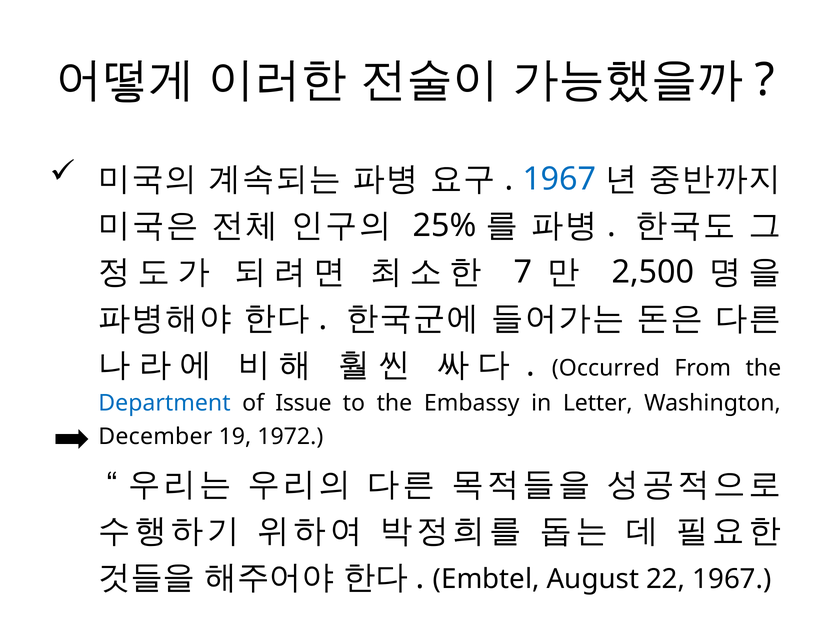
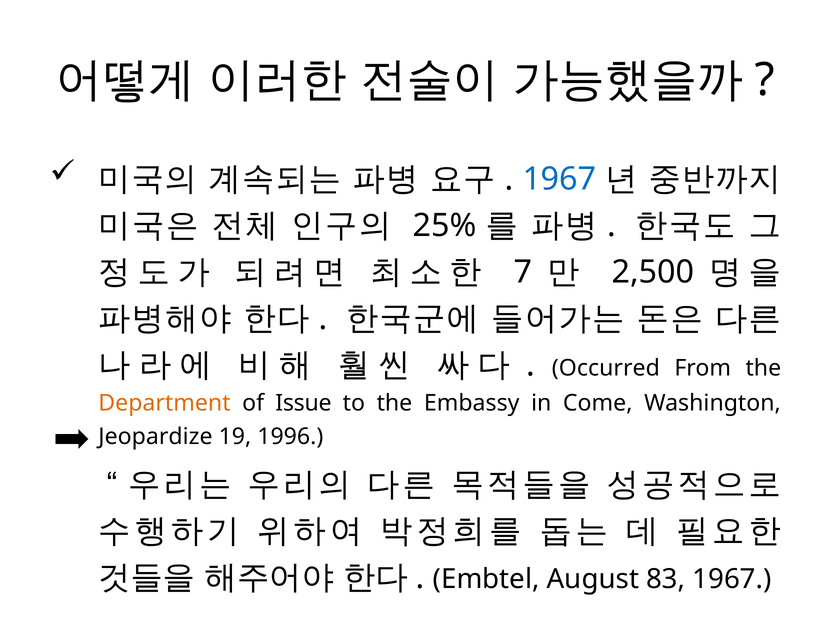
Department colour: blue -> orange
Letter: Letter -> Come
December: December -> Jeopardize
1972: 1972 -> 1996
22: 22 -> 83
